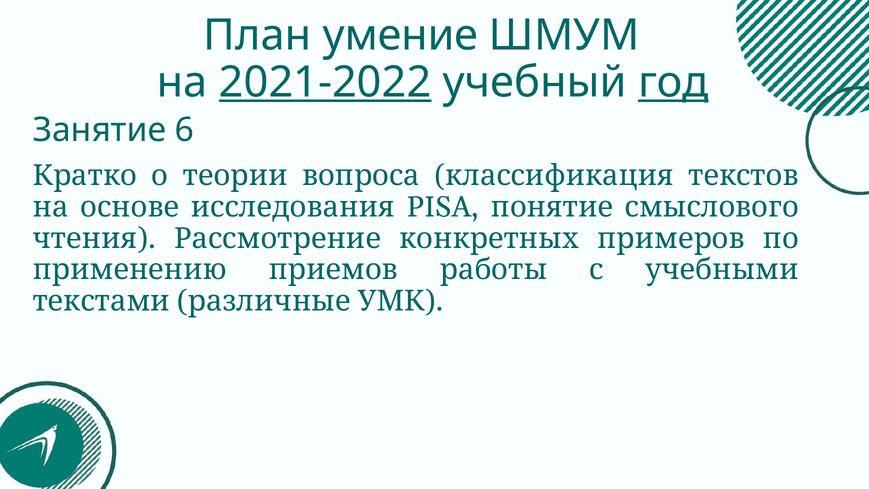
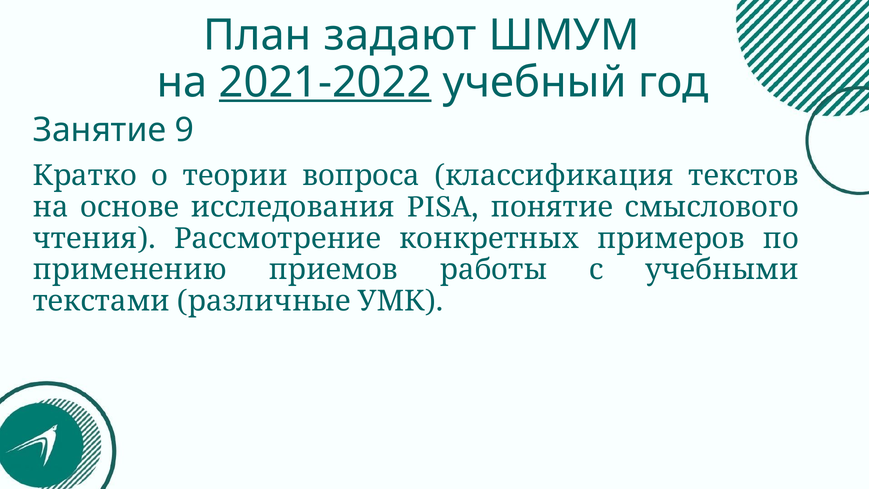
умение: умение -> задают
год underline: present -> none
6: 6 -> 9
